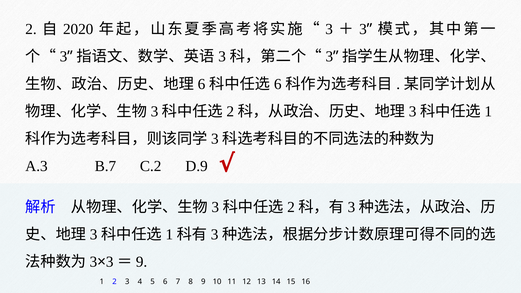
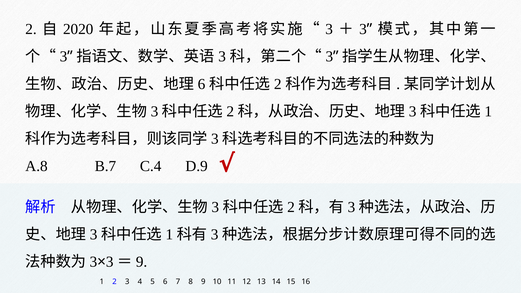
6 at (278, 84): 6 -> 2
A.3: A.3 -> A.8
C.2: C.2 -> C.4
